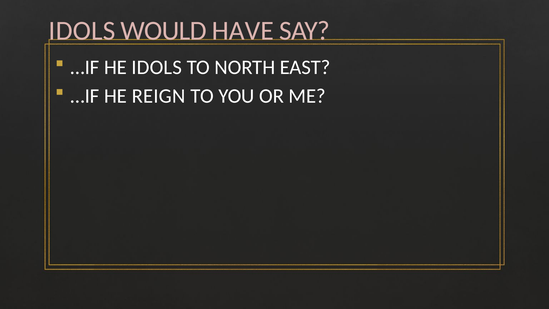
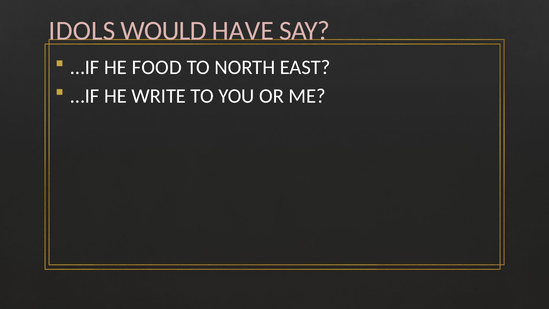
HE IDOLS: IDOLS -> FOOD
REIGN: REIGN -> WRITE
